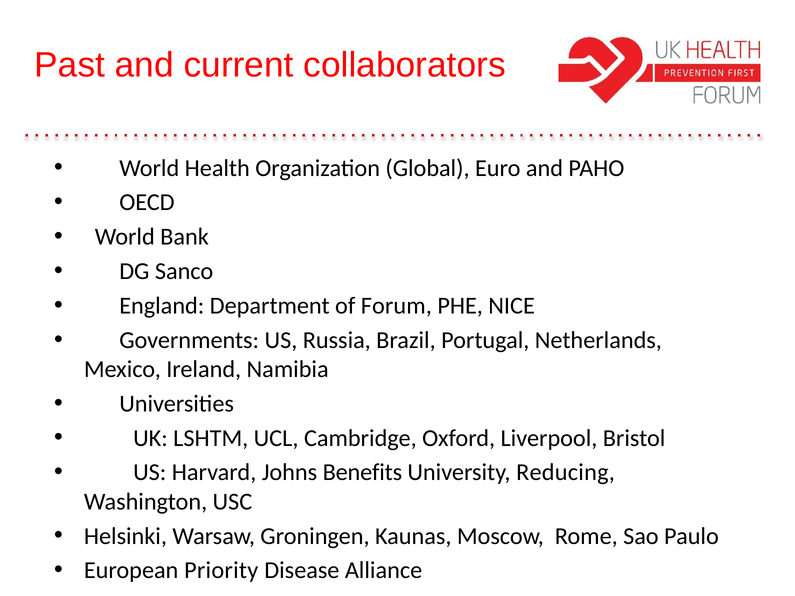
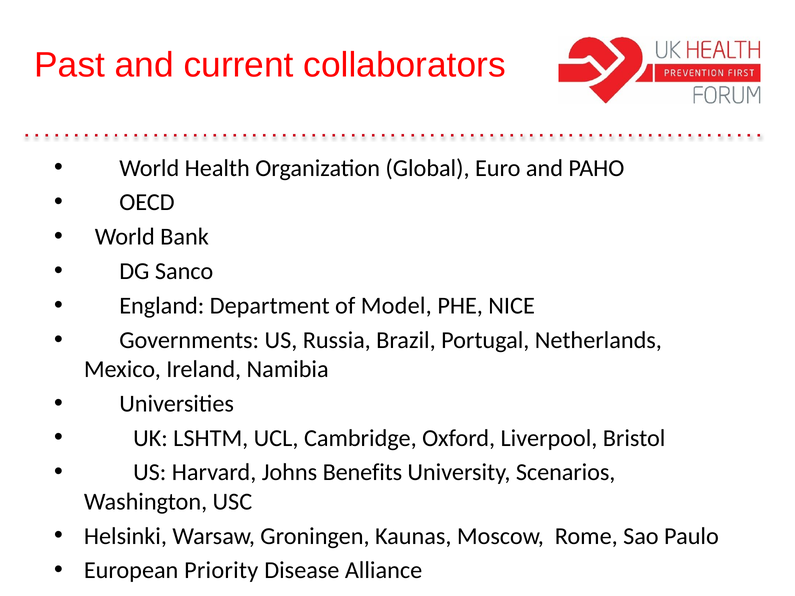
Forum: Forum -> Model
Reducing: Reducing -> Scenarios
